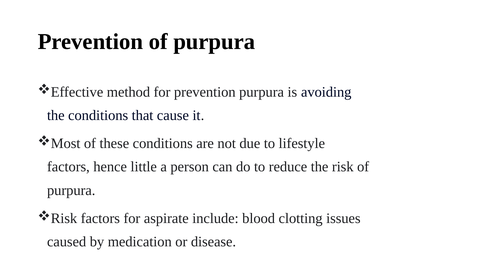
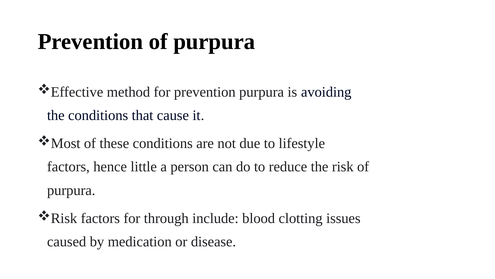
aspirate: aspirate -> through
